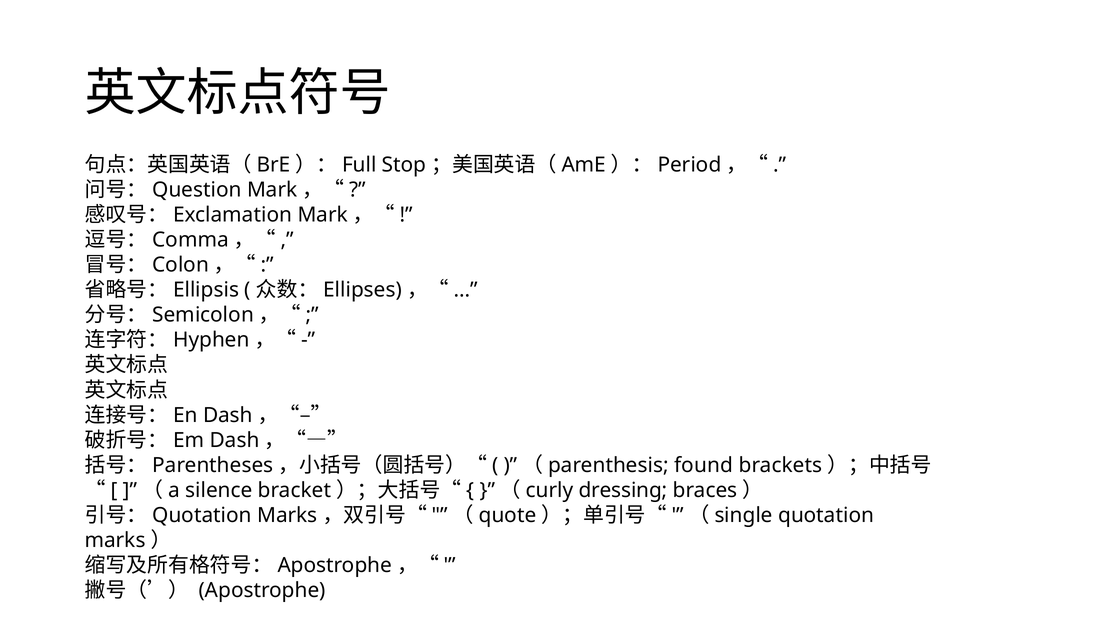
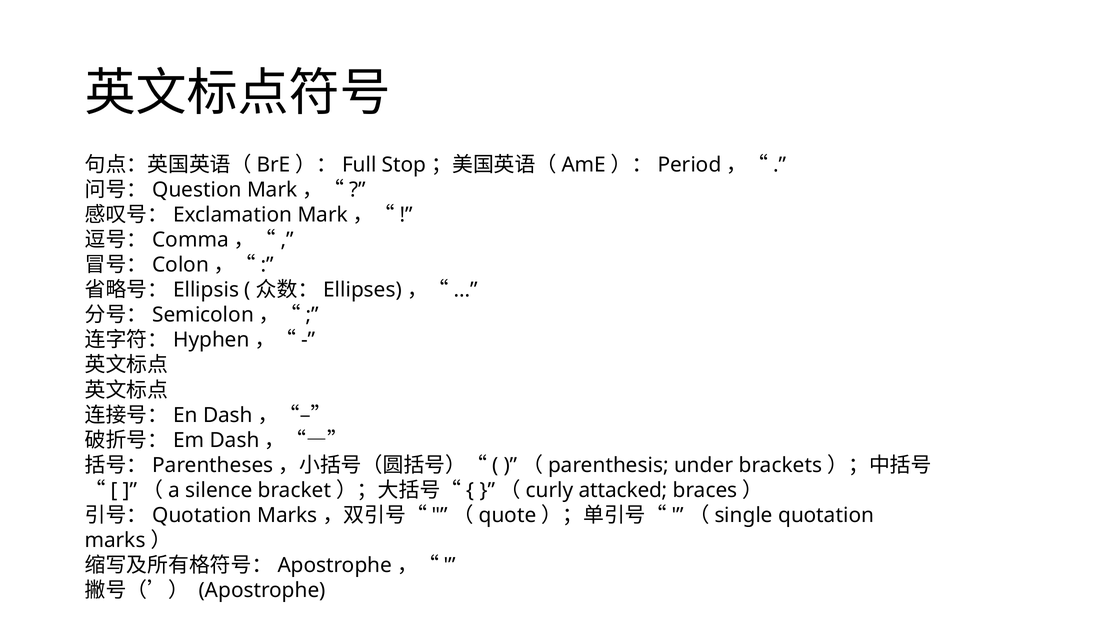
found: found -> under
dressing: dressing -> attacked
